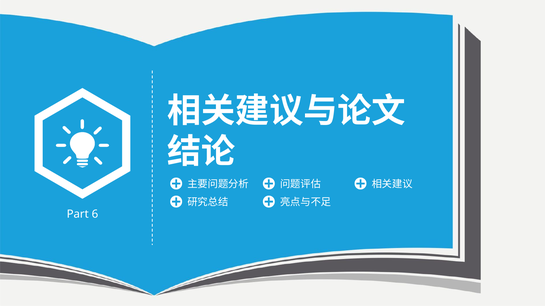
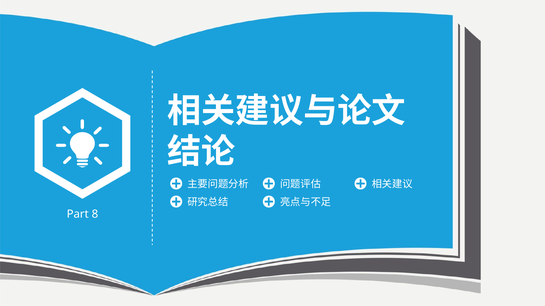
6: 6 -> 8
